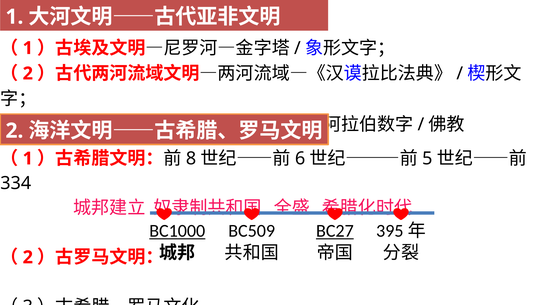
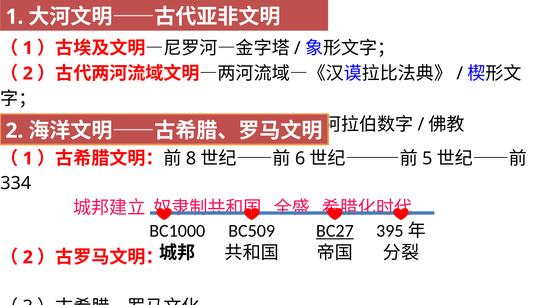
BC1000 underline: present -> none
